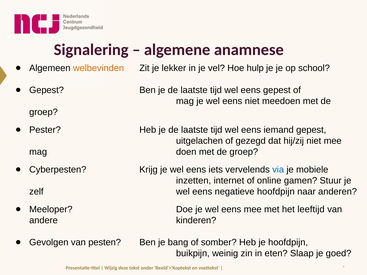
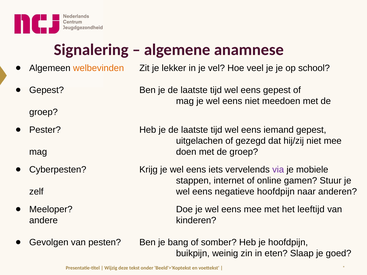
hulp: hulp -> veel
via colour: blue -> purple
inzetten: inzetten -> stappen
